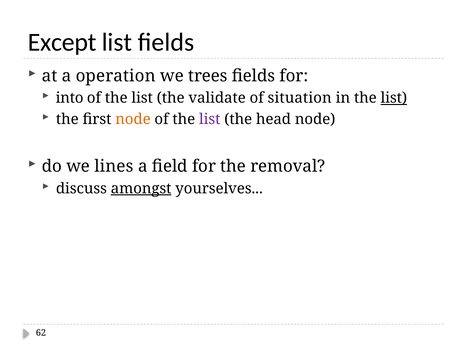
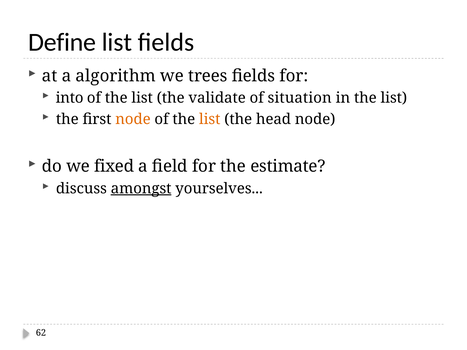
Except: Except -> Define
operation: operation -> algorithm
list at (394, 98) underline: present -> none
list at (210, 119) colour: purple -> orange
lines: lines -> fixed
removal: removal -> estimate
